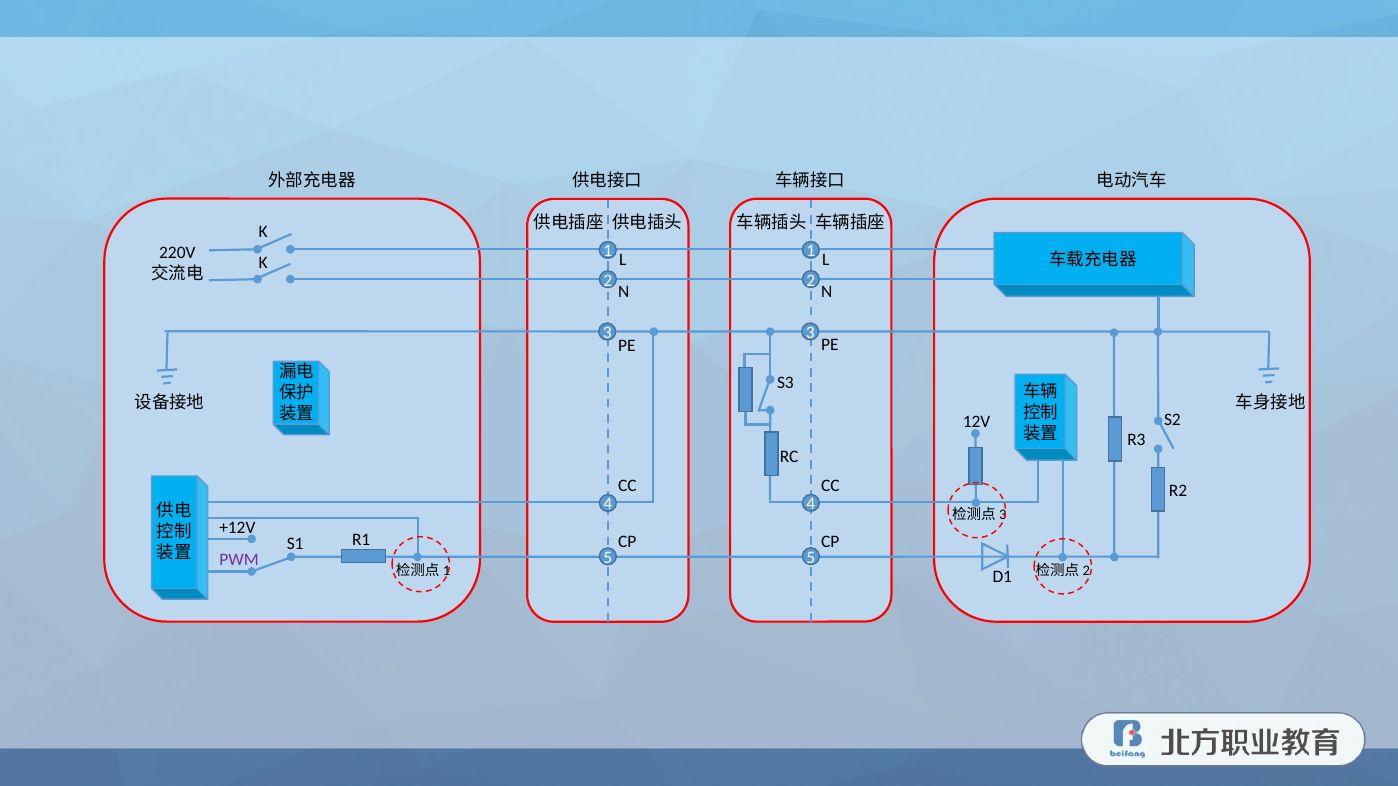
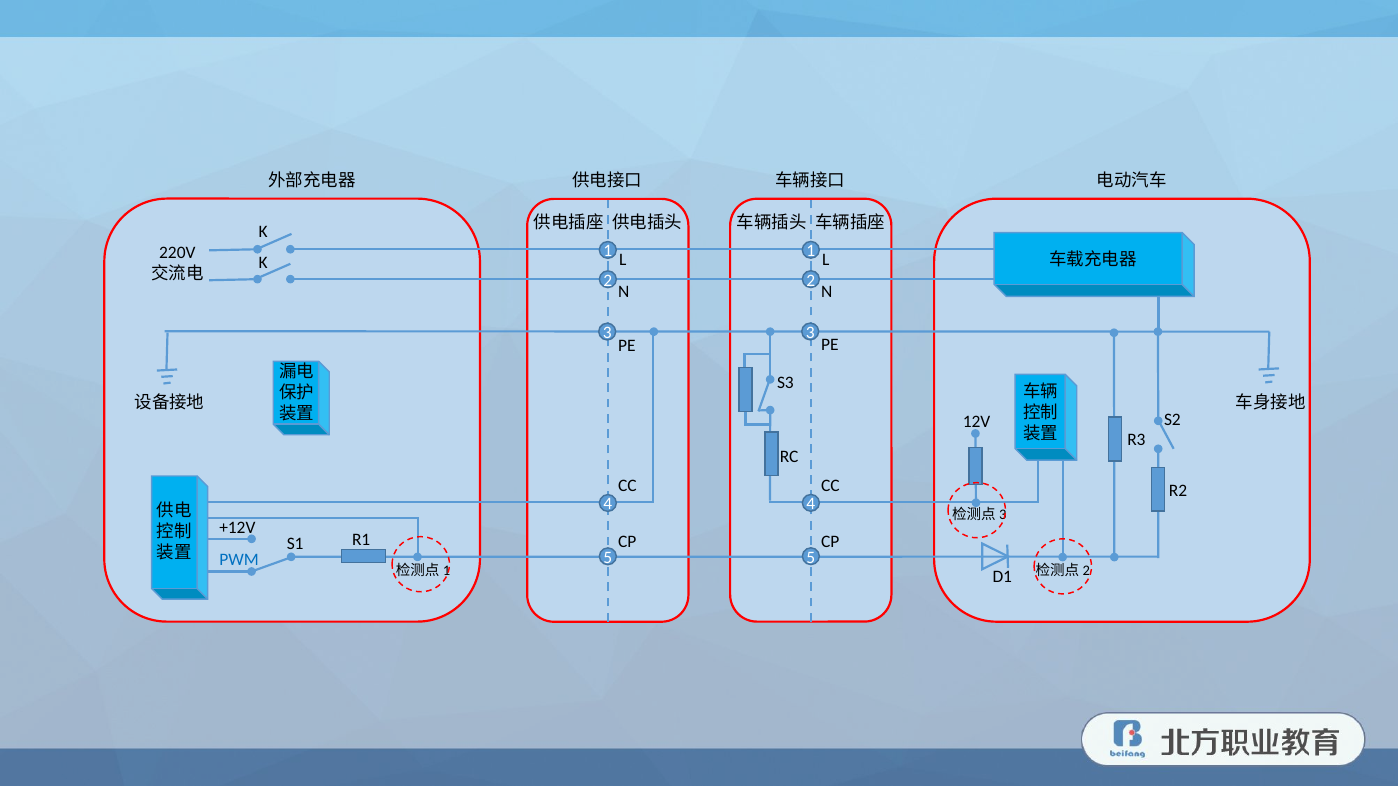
PWM colour: purple -> blue
